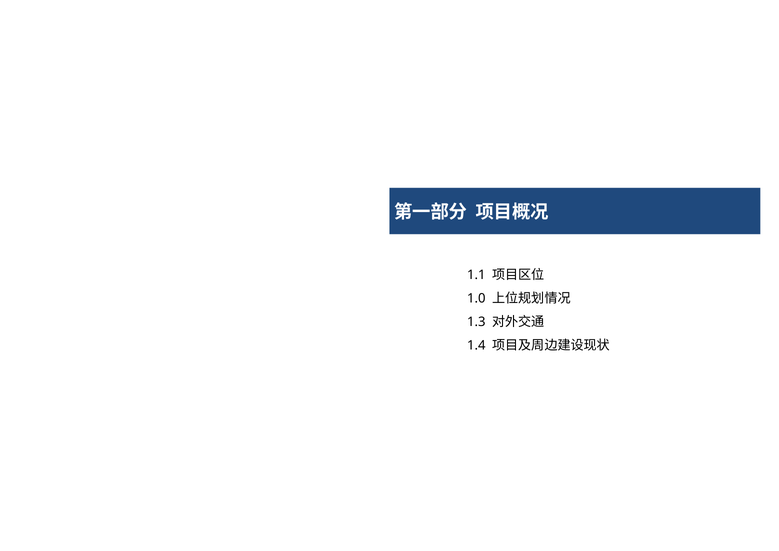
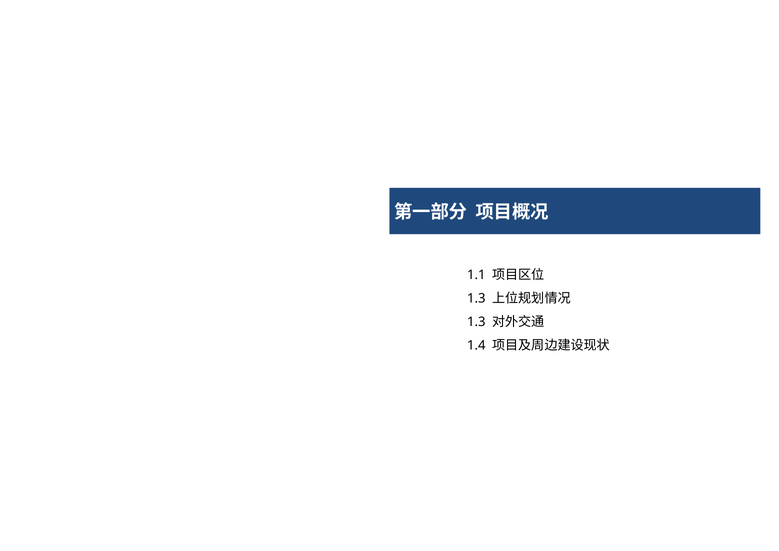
1.0 at (476, 298): 1.0 -> 1.3
